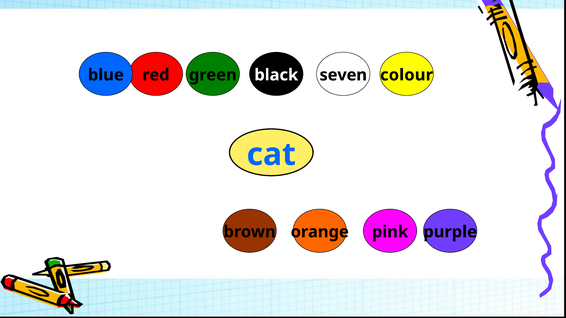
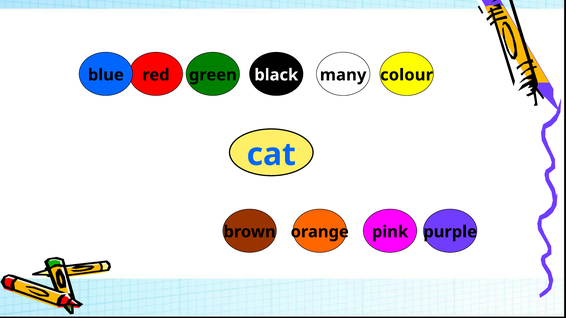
seven: seven -> many
